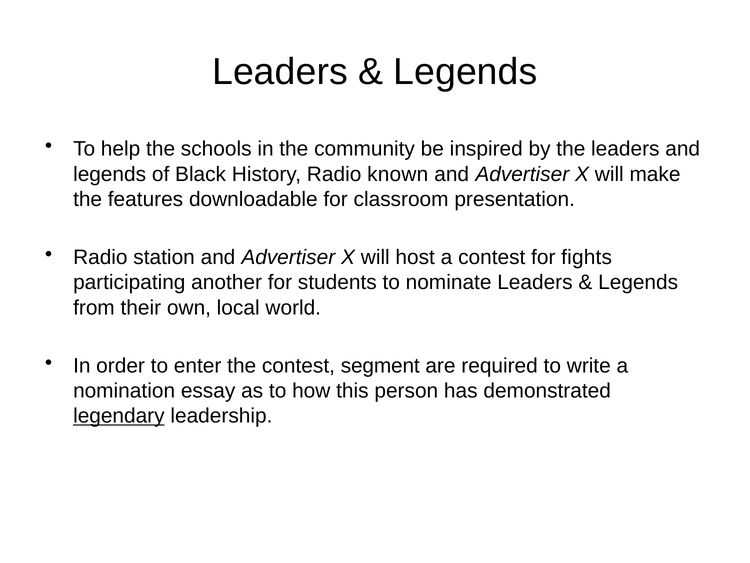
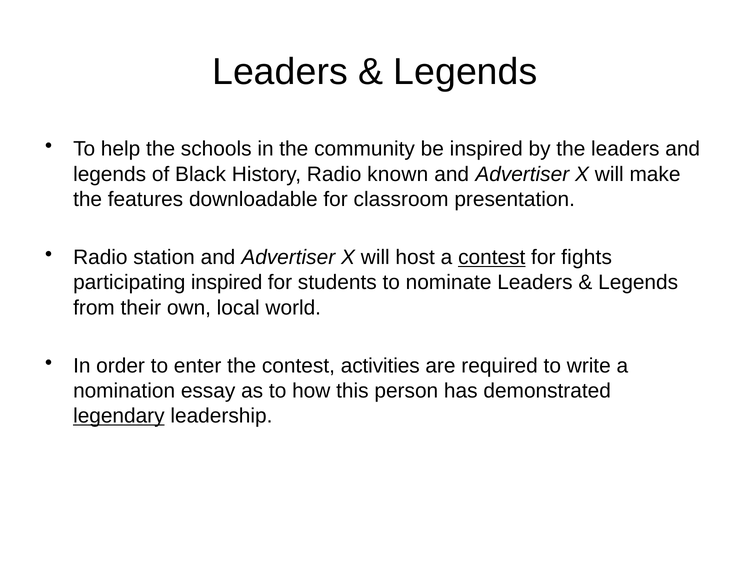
contest at (492, 257) underline: none -> present
participating another: another -> inspired
segment: segment -> activities
